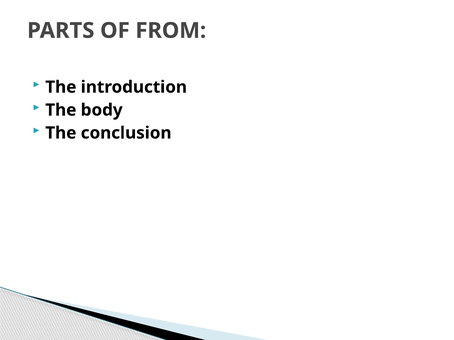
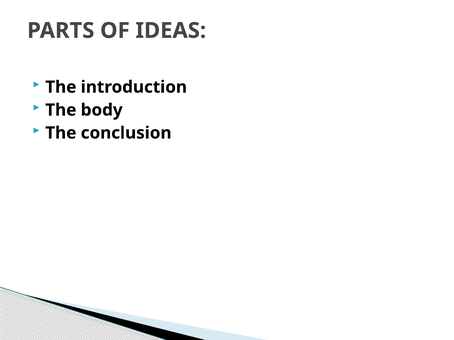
FROM: FROM -> IDEAS
